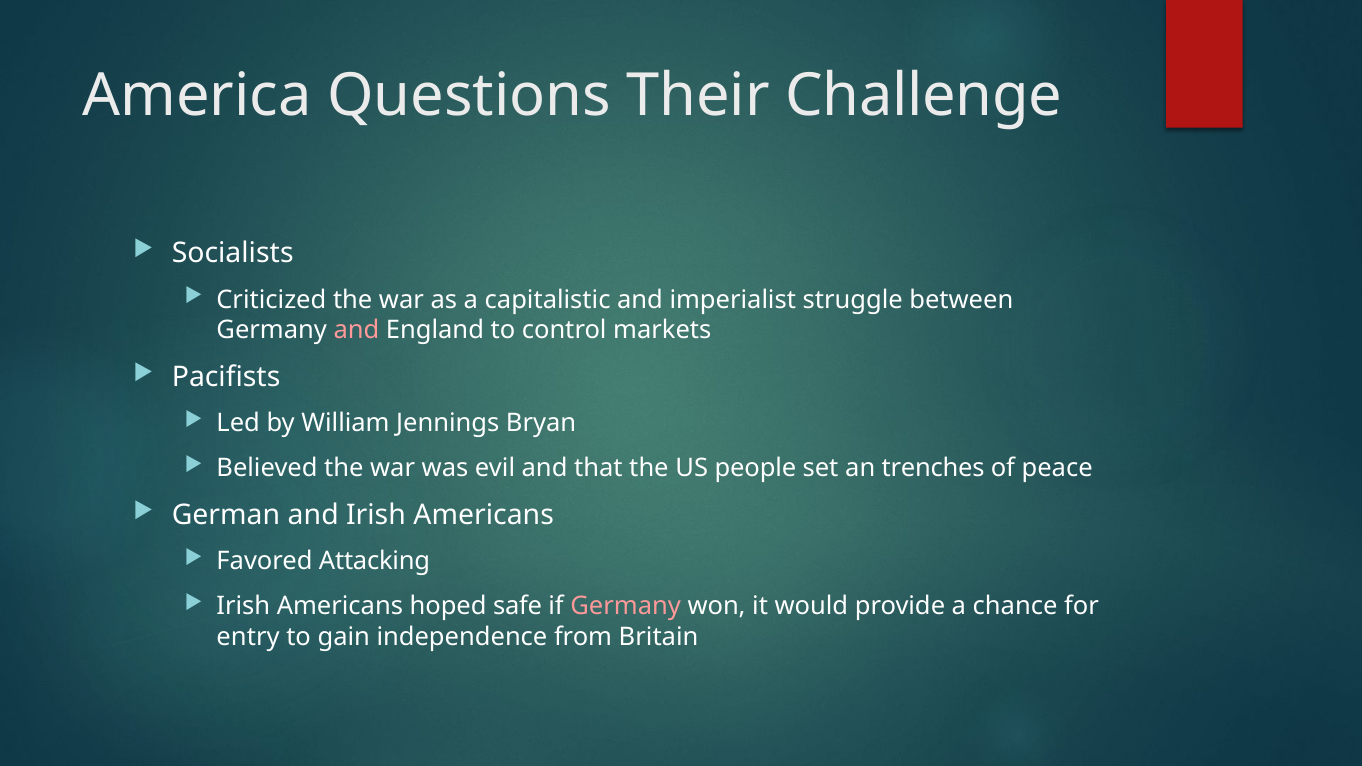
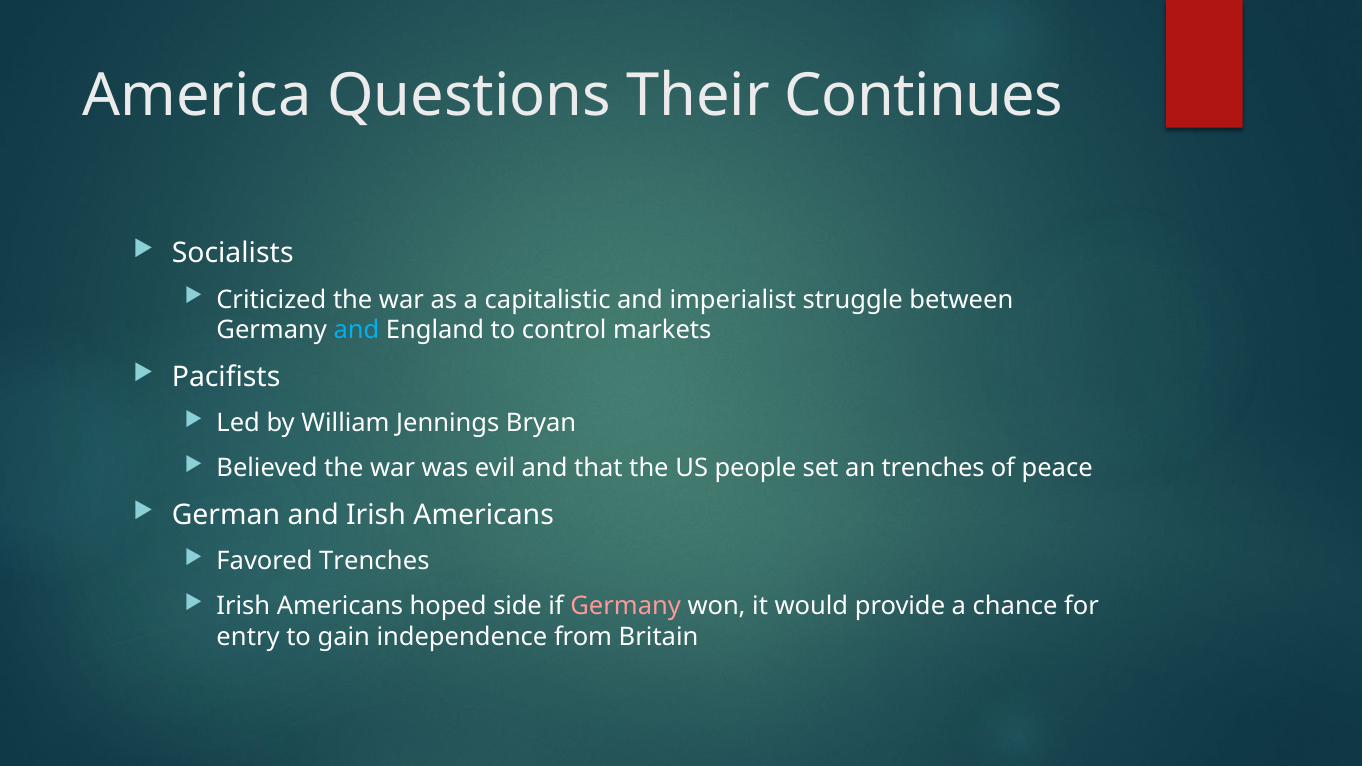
Challenge: Challenge -> Continues
and at (356, 330) colour: pink -> light blue
Favored Attacking: Attacking -> Trenches
safe: safe -> side
